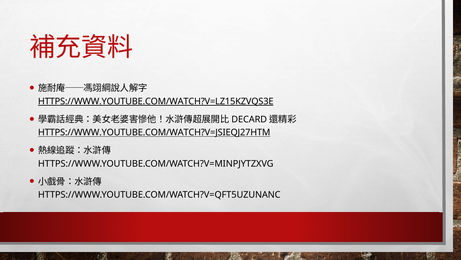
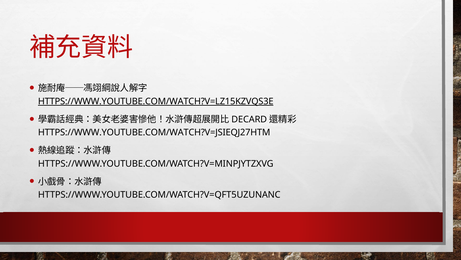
HTTPS://WWW.YOUTUBE.COM/WATCH?V=JSIEQJ27HTM underline: present -> none
